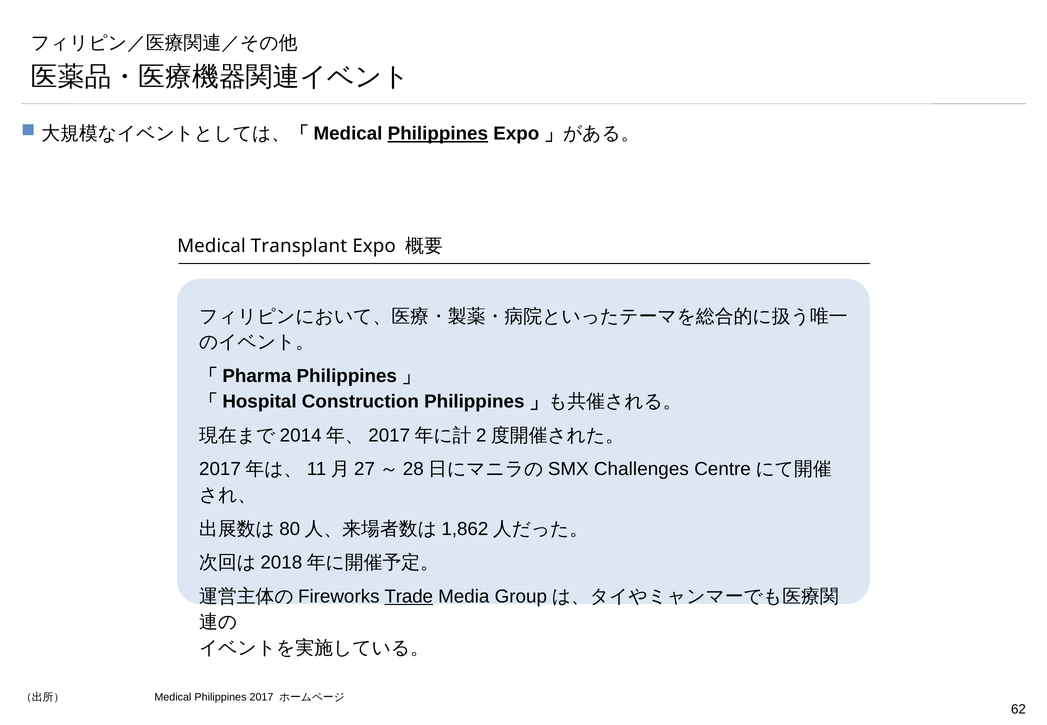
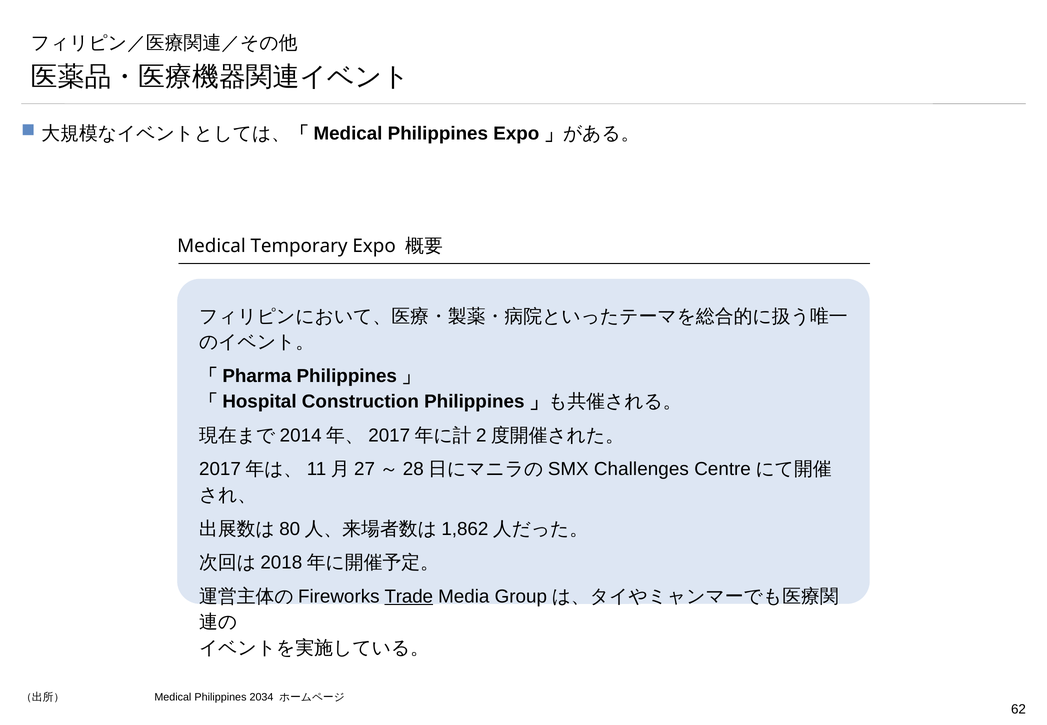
Philippines at (438, 134) underline: present -> none
Transplant: Transplant -> Temporary
2017: 2017 -> 2034
